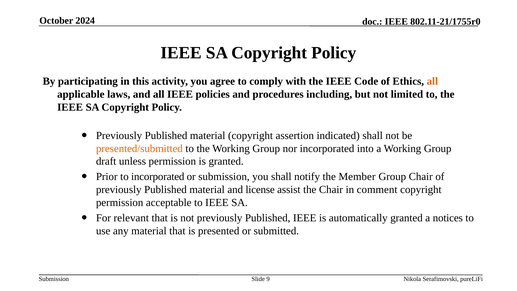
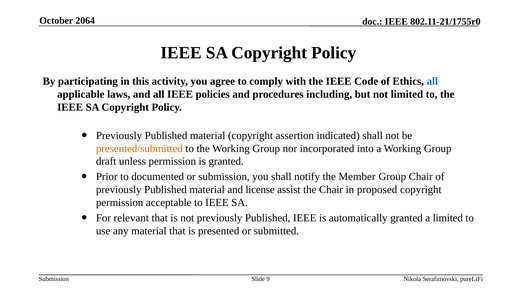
2024: 2024 -> 2064
all at (432, 81) colour: orange -> blue
to incorporated: incorporated -> documented
comment: comment -> proposed
a notices: notices -> limited
